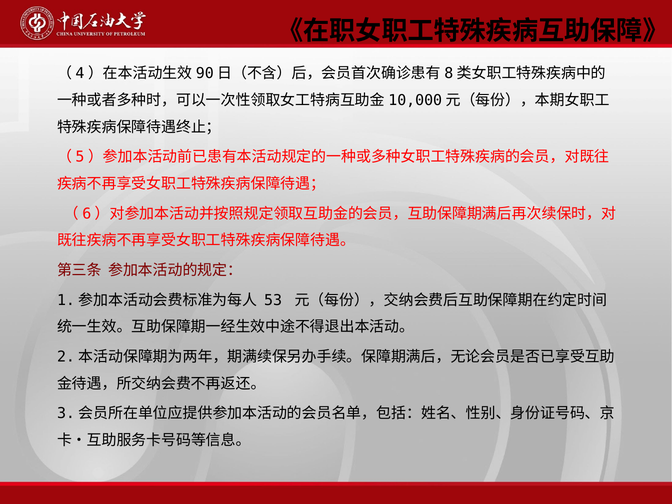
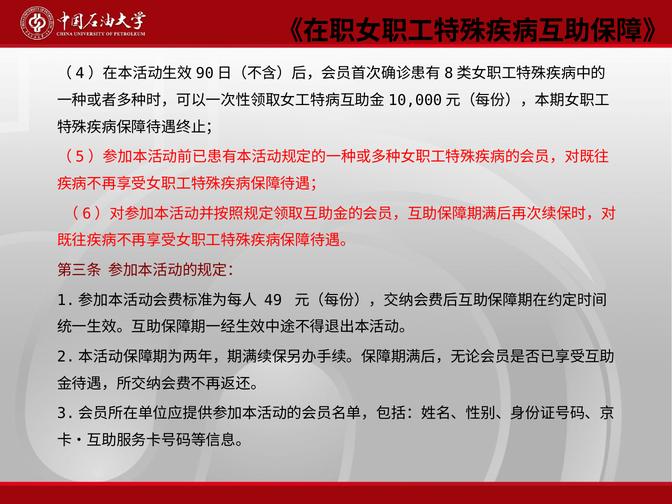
53: 53 -> 49
